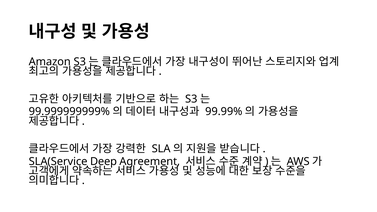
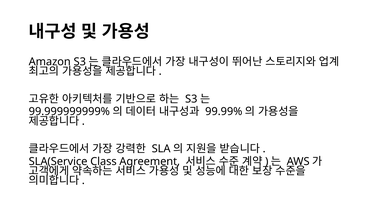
Deep: Deep -> Class
